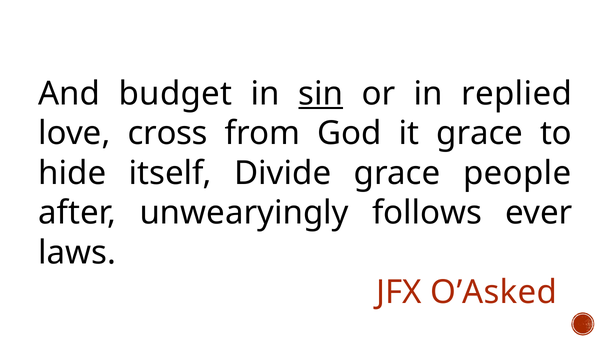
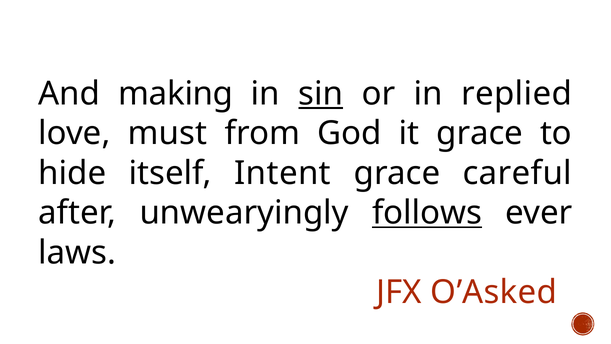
budget: budget -> making
cross: cross -> must
Divide: Divide -> Intent
people: people -> careful
follows underline: none -> present
